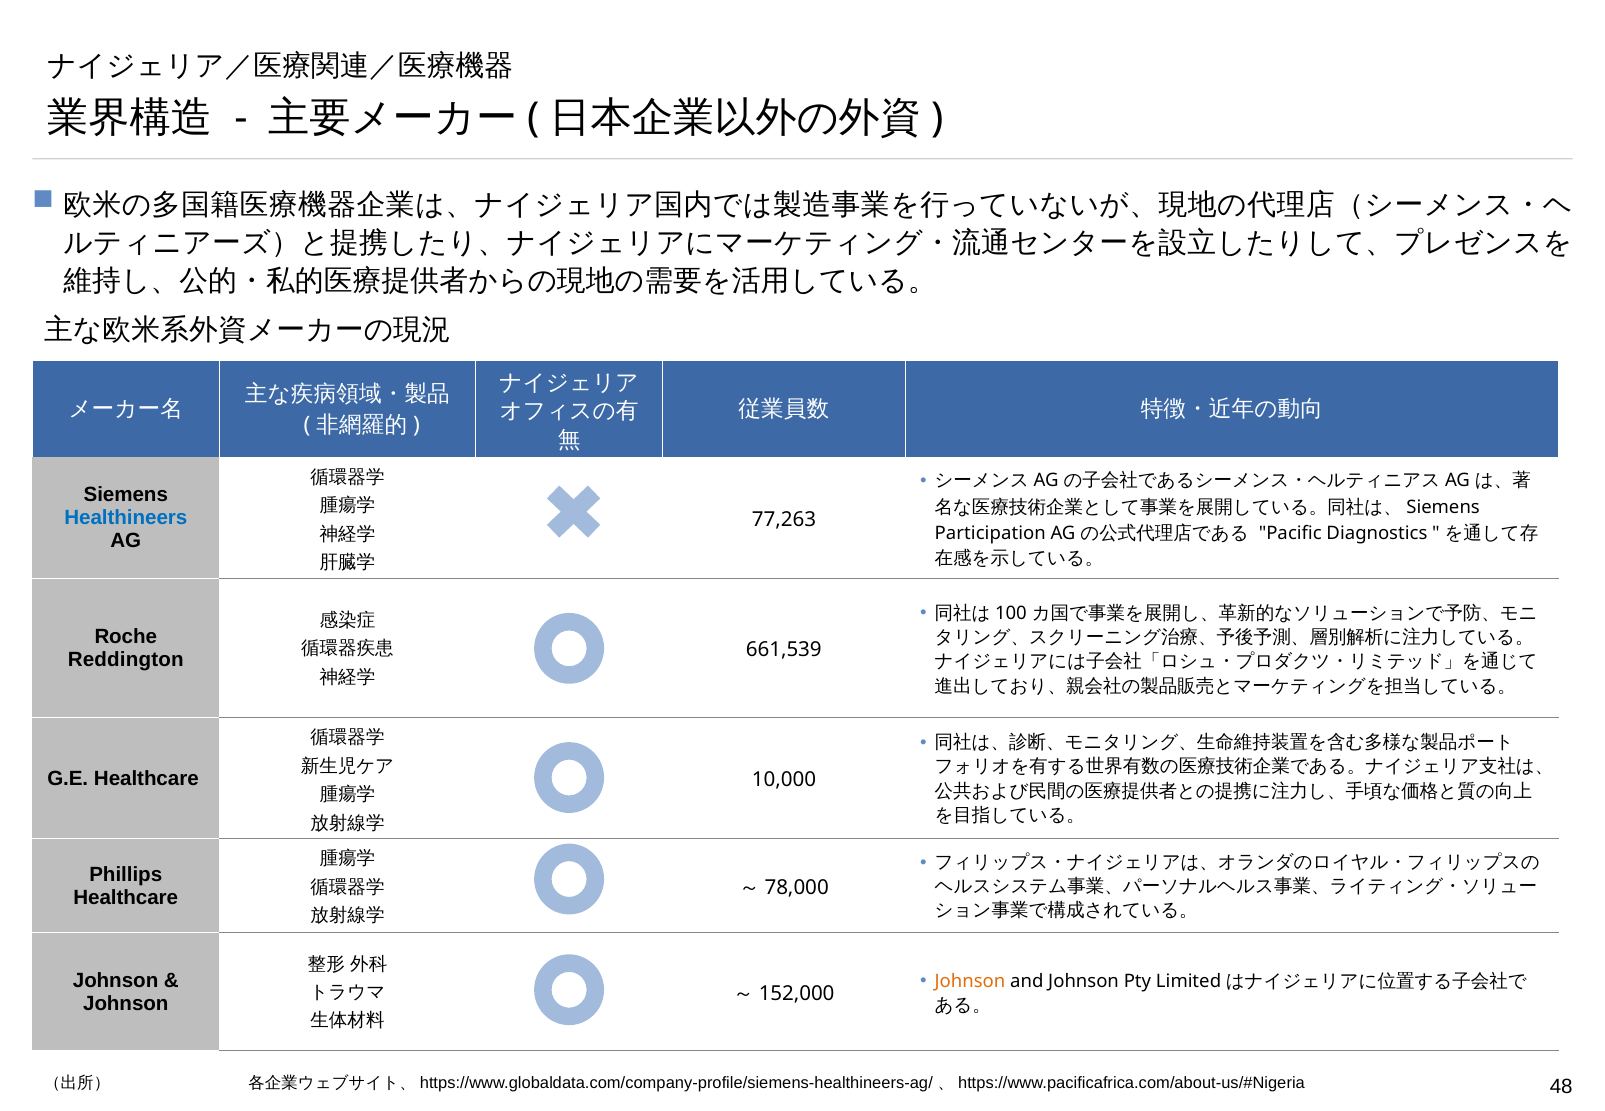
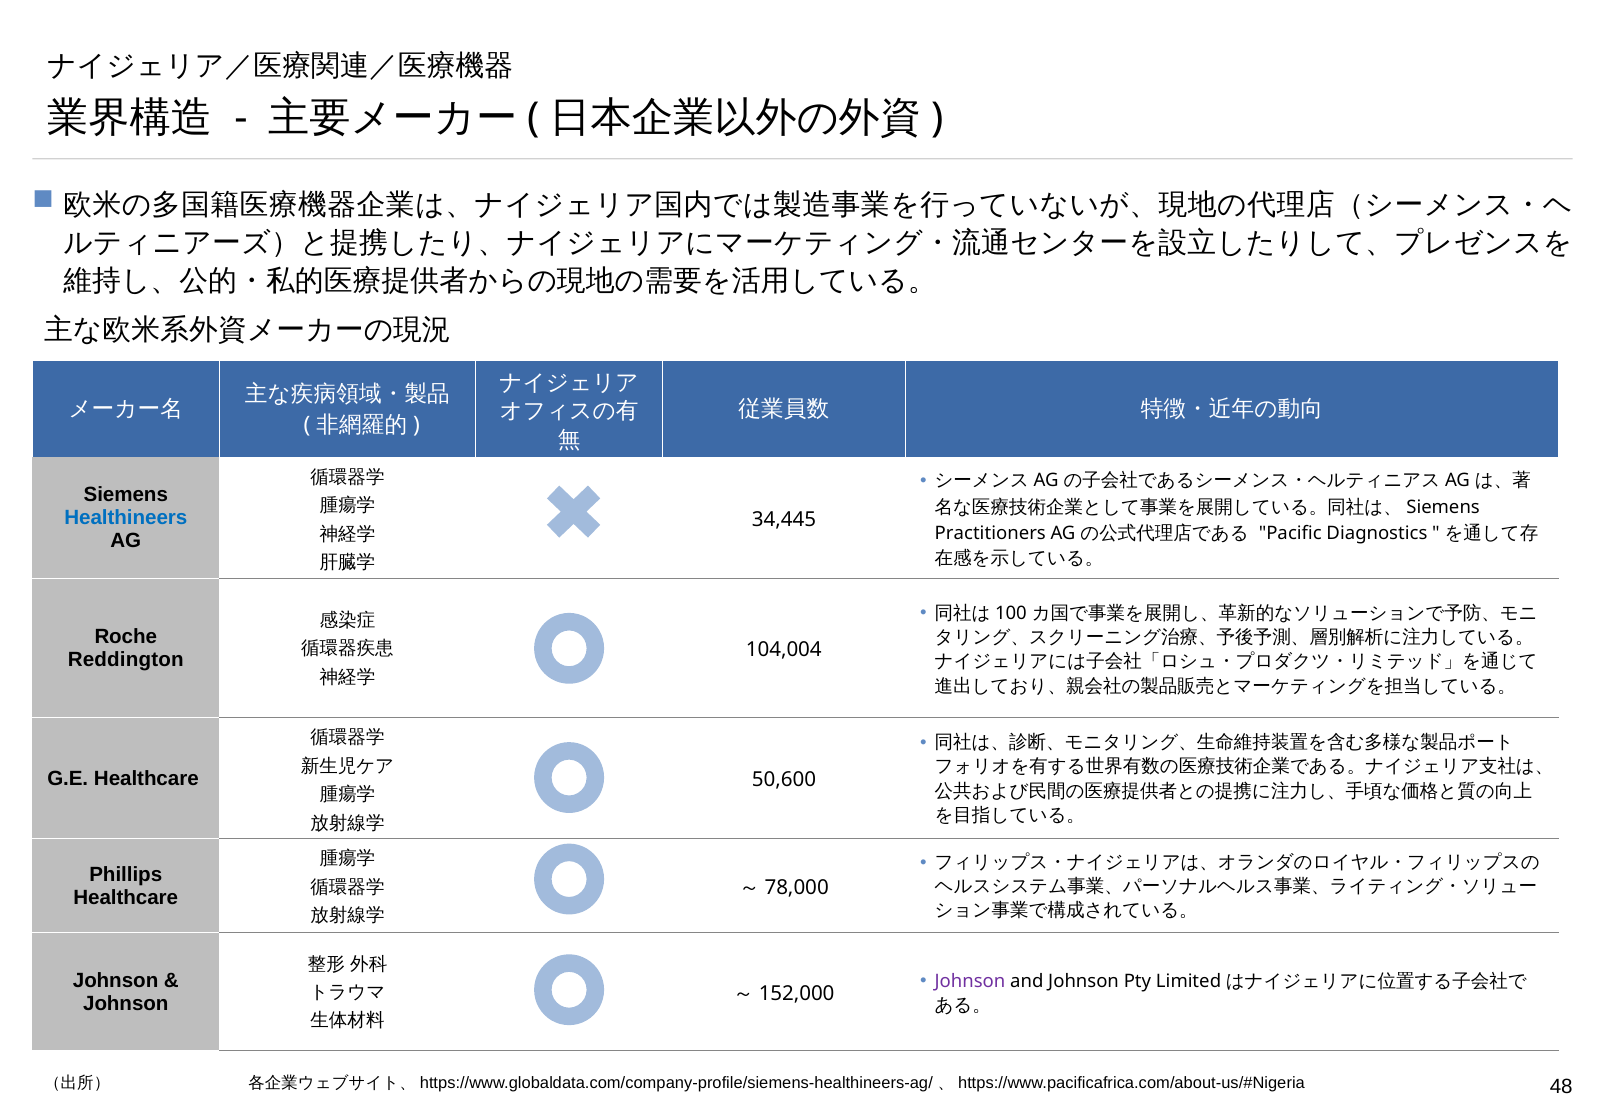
77,263: 77,263 -> 34,445
Participation: Participation -> Practitioners
661,539: 661,539 -> 104,004
10,000: 10,000 -> 50,600
Johnson at (970, 981) colour: orange -> purple
